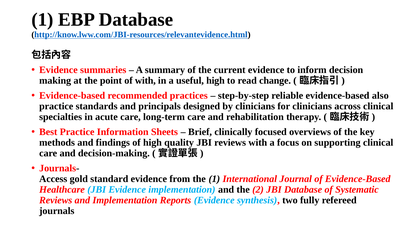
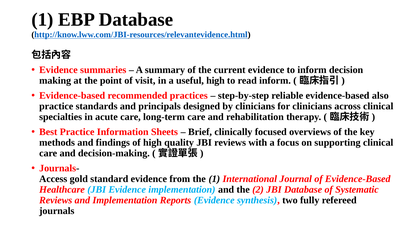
of with: with -> visit
read change: change -> inform
